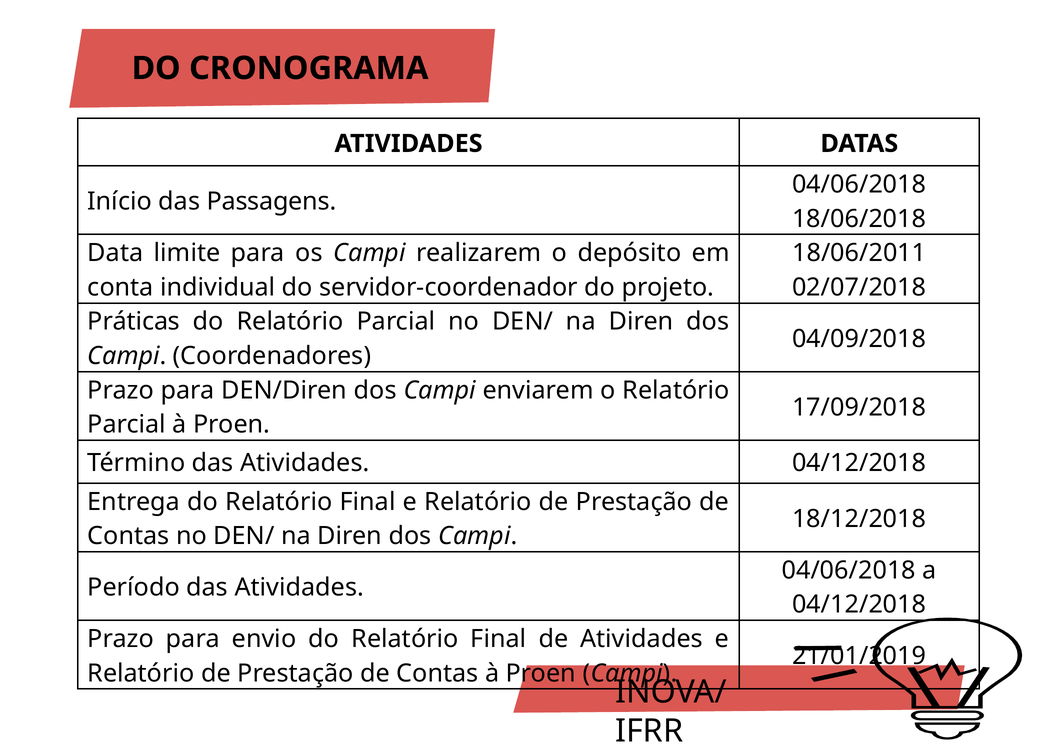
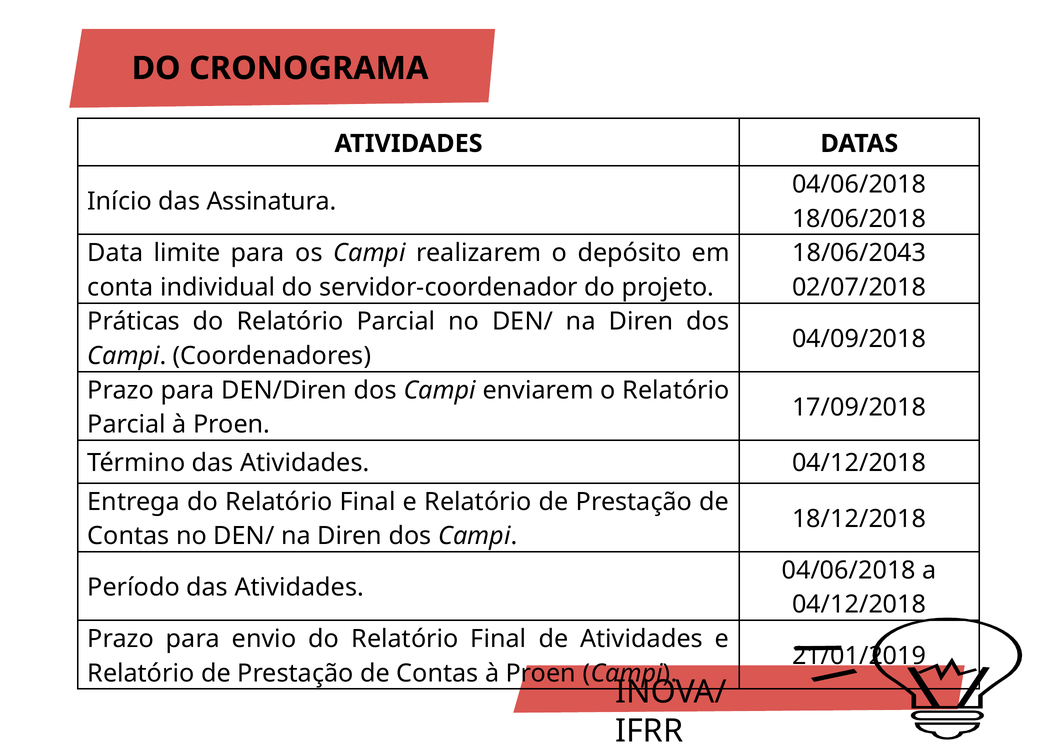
Passagens: Passagens -> Assinatura
18/06/2011: 18/06/2011 -> 18/06/2043
